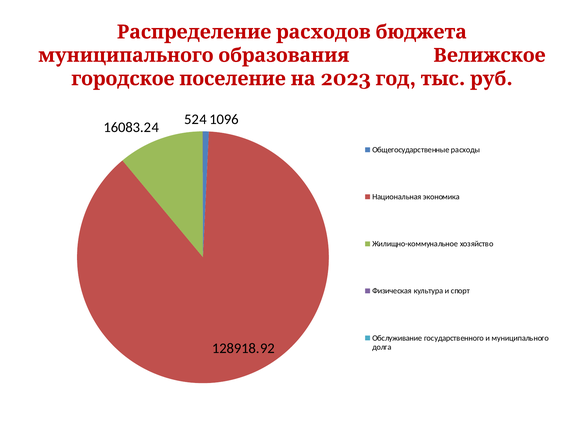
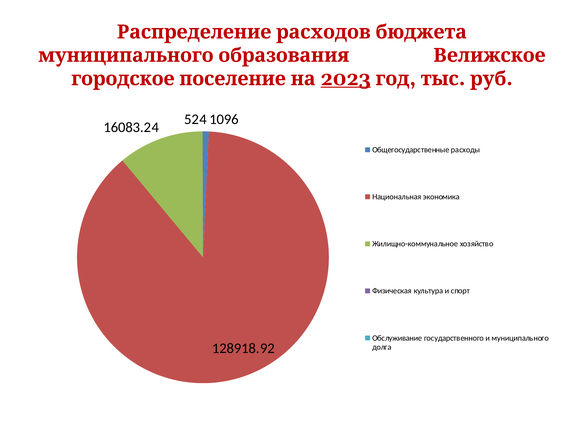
2023 underline: none -> present
